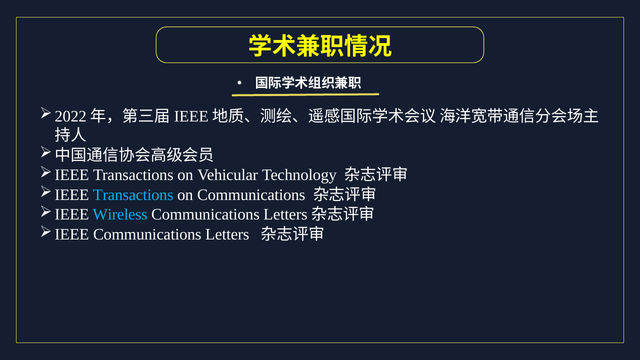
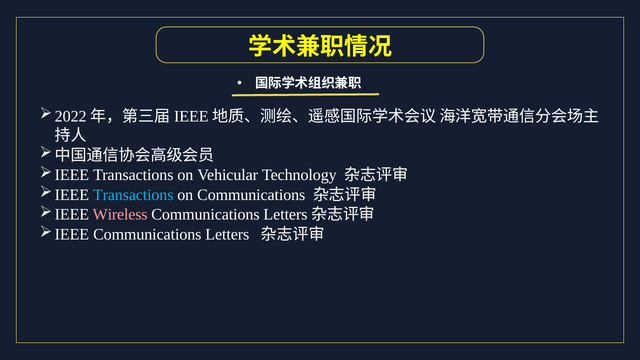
Wireless colour: light blue -> pink
